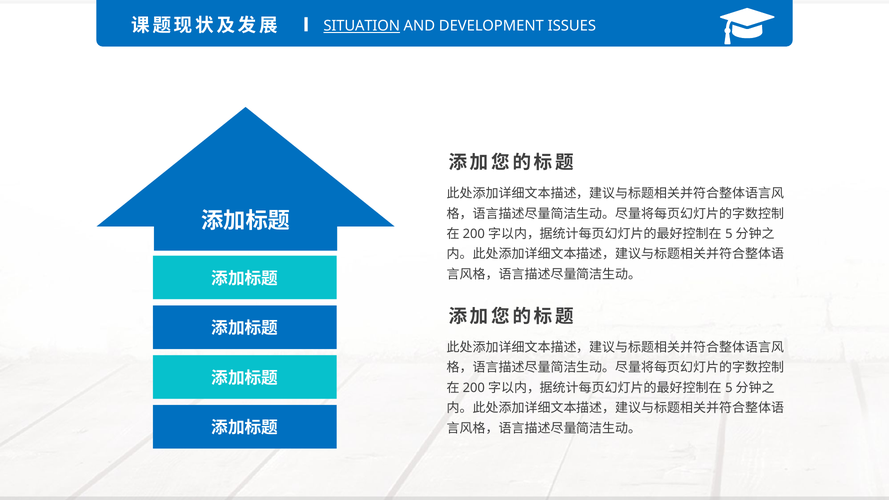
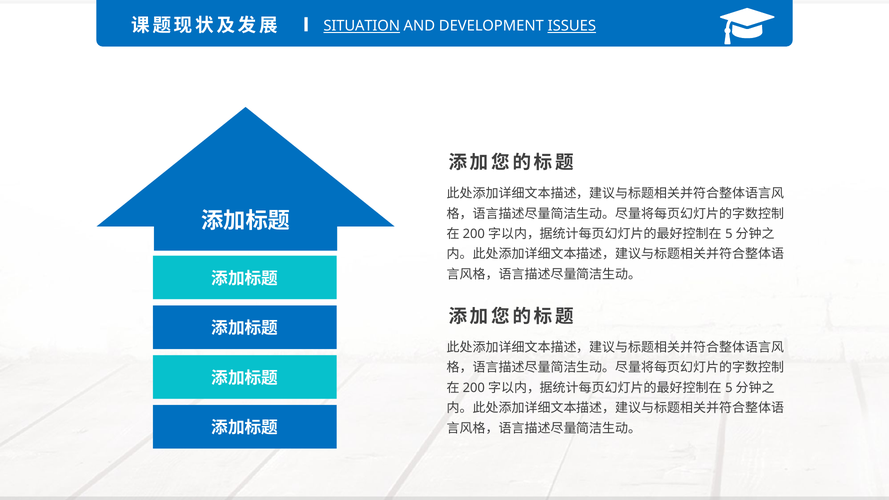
ISSUES underline: none -> present
